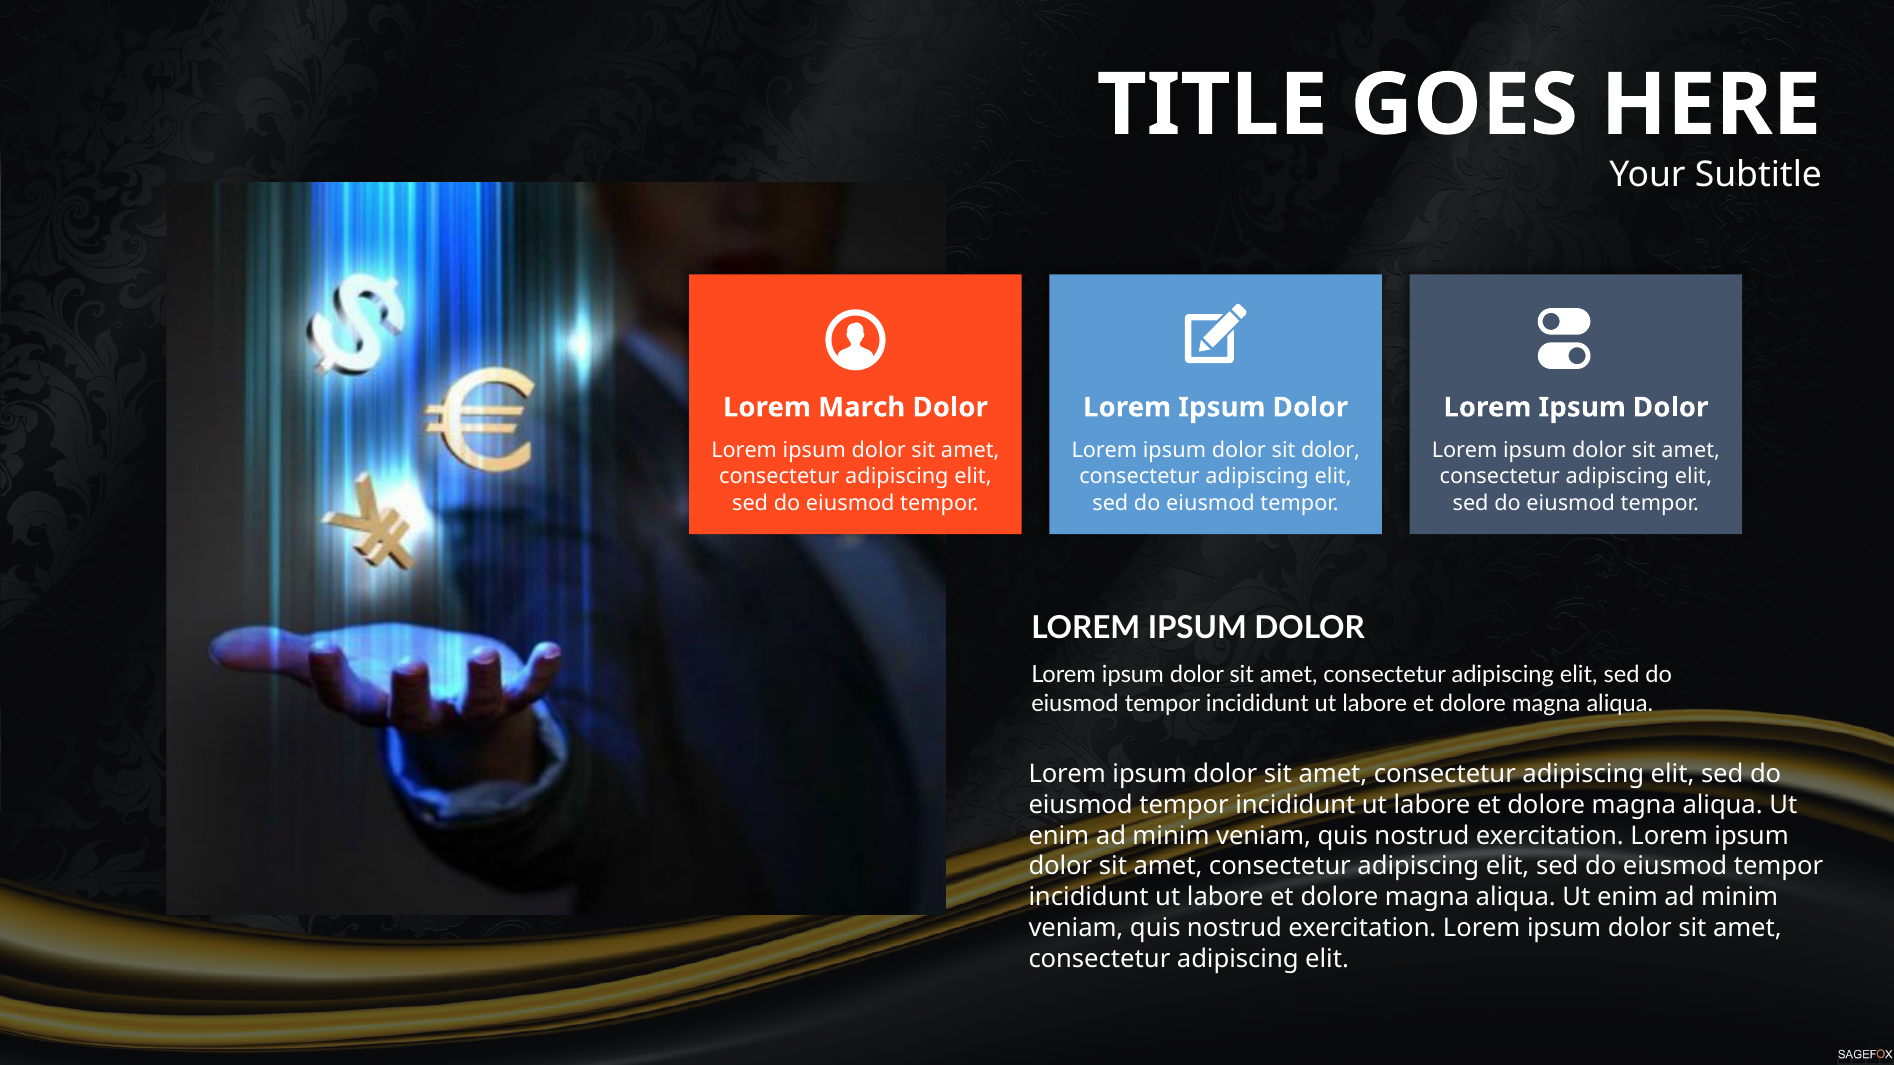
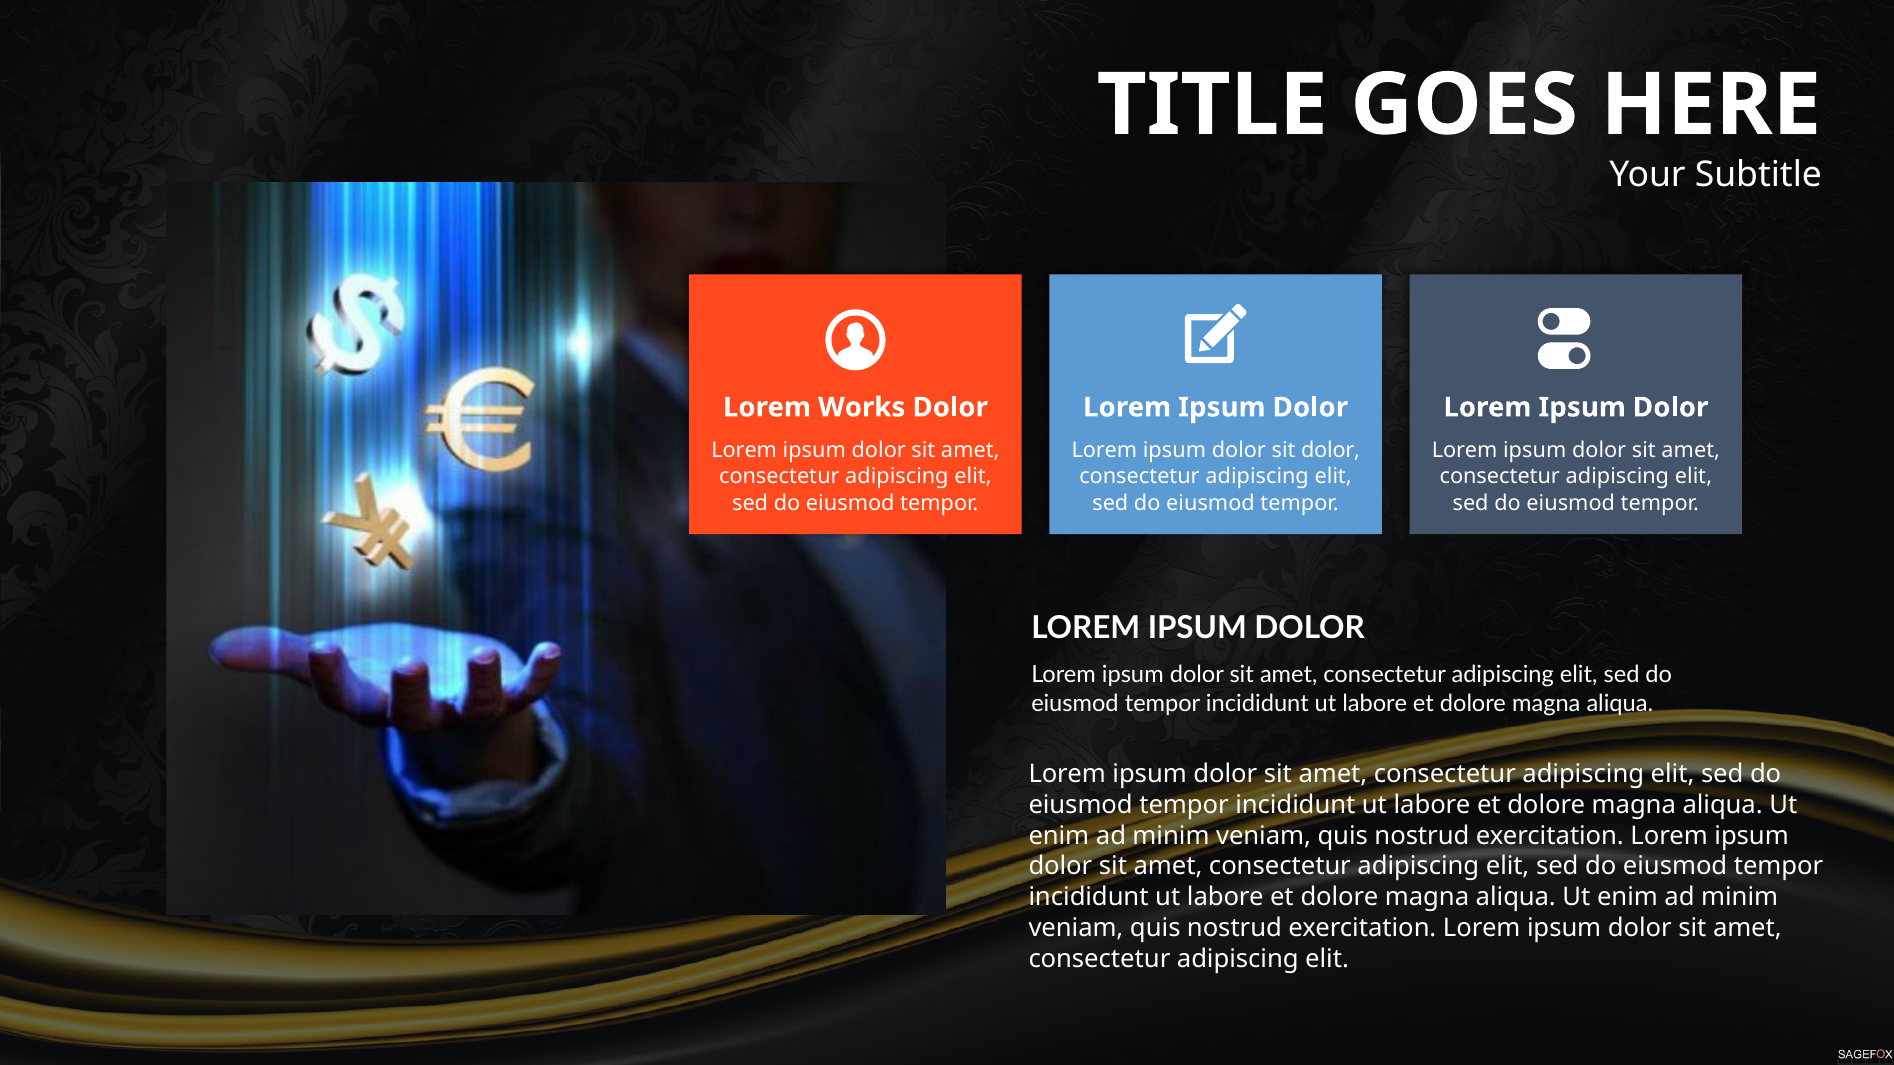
March: March -> Works
